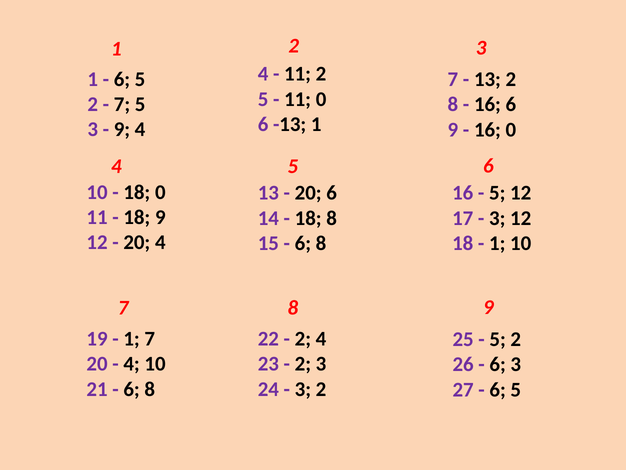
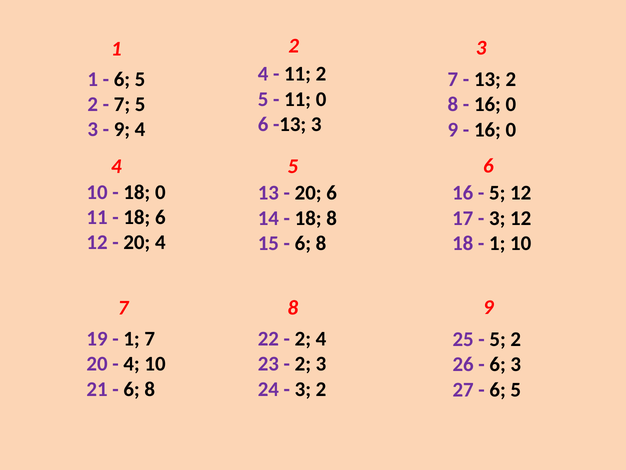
6 at (511, 104): 6 -> 0
-13 1: 1 -> 3
18 9: 9 -> 6
